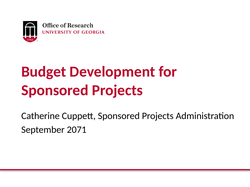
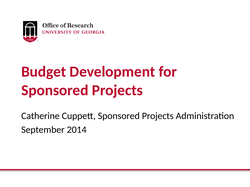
2071: 2071 -> 2014
